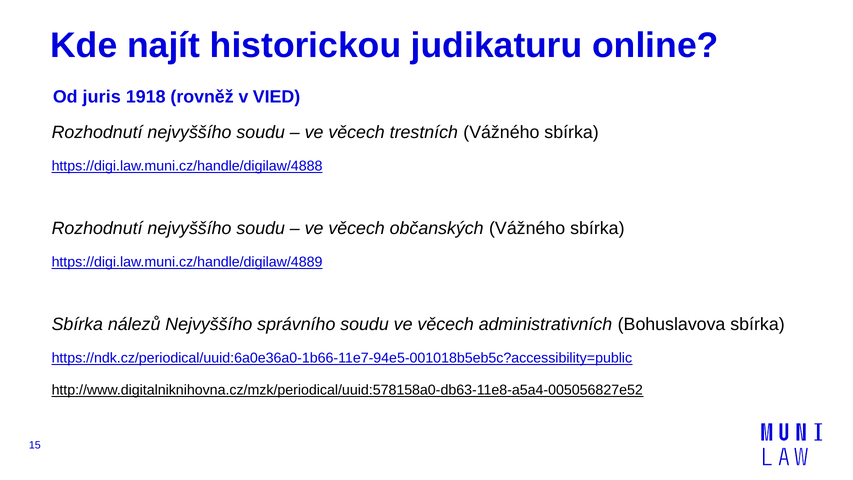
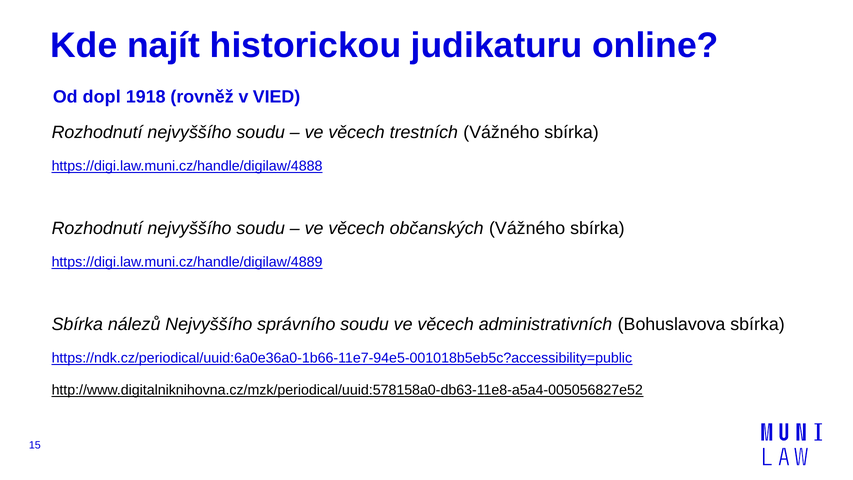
juris: juris -> dopl
